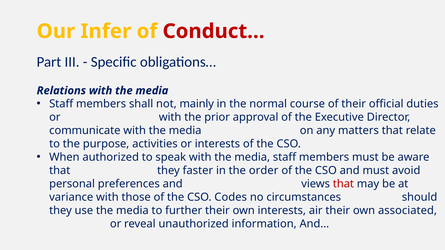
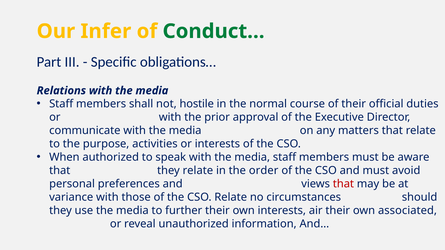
Conduct… colour: red -> green
mainly: mainly -> hostile
they faster: faster -> relate
CSO Codes: Codes -> Relate
